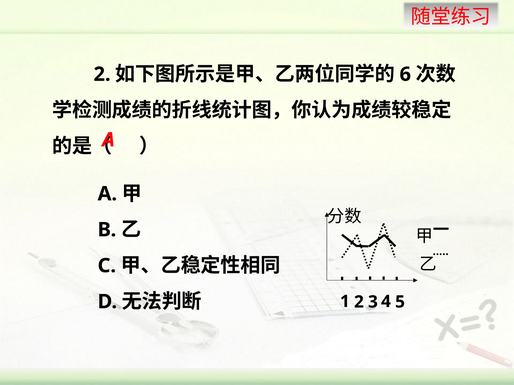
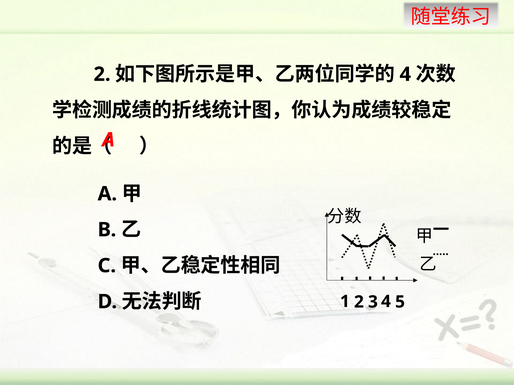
6: 6 -> 4
